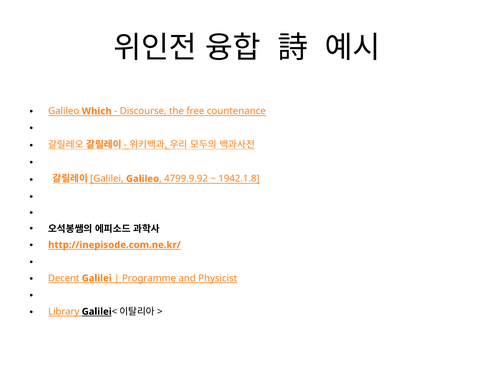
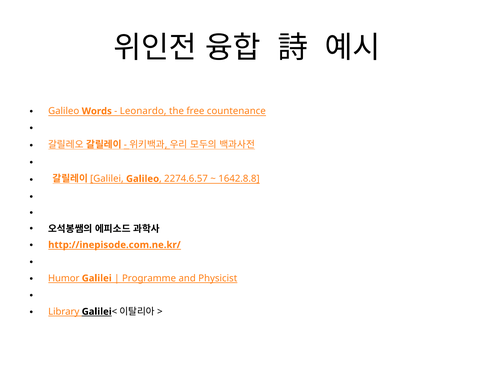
Which: Which -> Words
Discourse: Discourse -> Leonardo
4799.9.92: 4799.9.92 -> 2274.6.57
1942.1.8: 1942.1.8 -> 1642.8.8
Decent: Decent -> Humor
